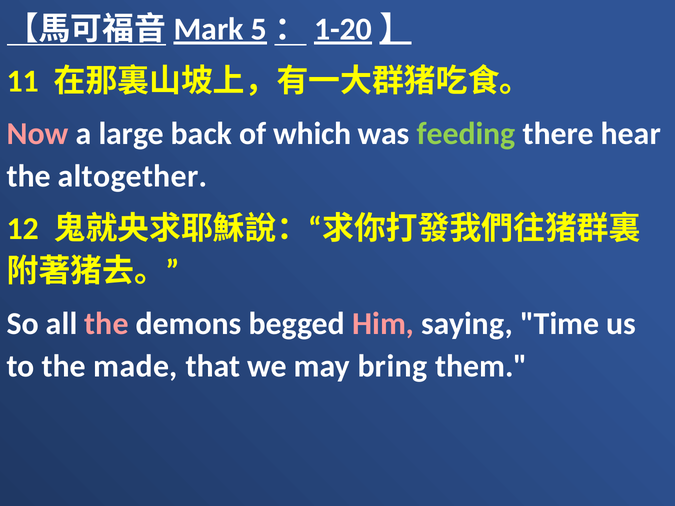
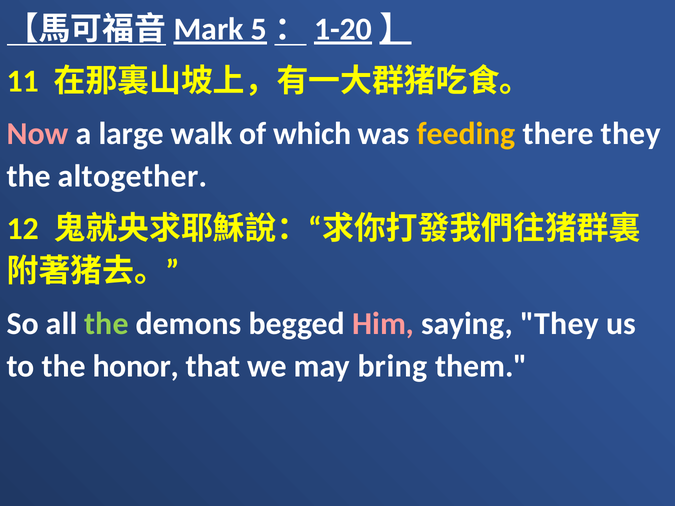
back: back -> walk
feeding colour: light green -> yellow
there hear: hear -> they
the at (107, 324) colour: pink -> light green
saying Time: Time -> They
made: made -> honor
